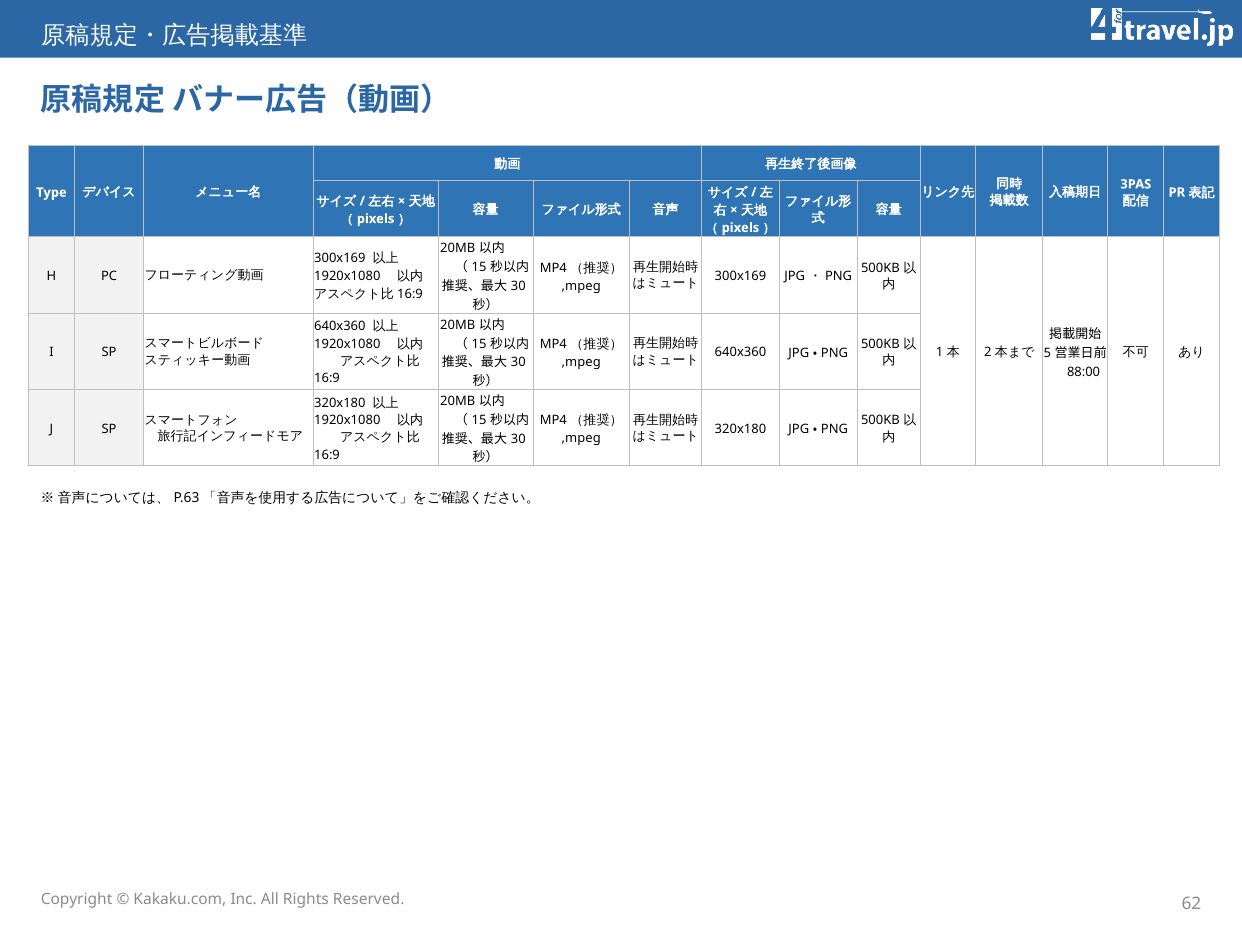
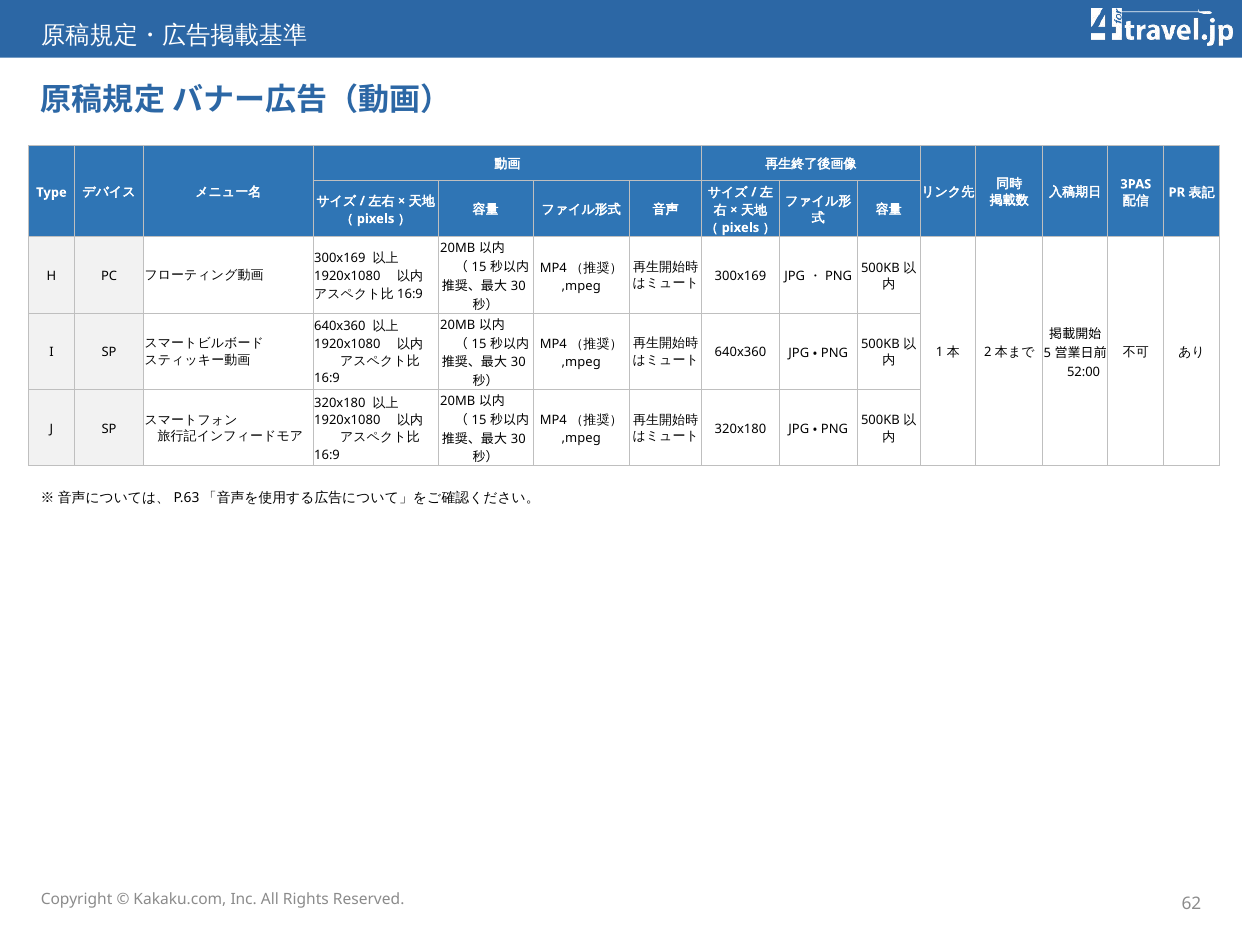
88:00: 88:00 -> 52:00
